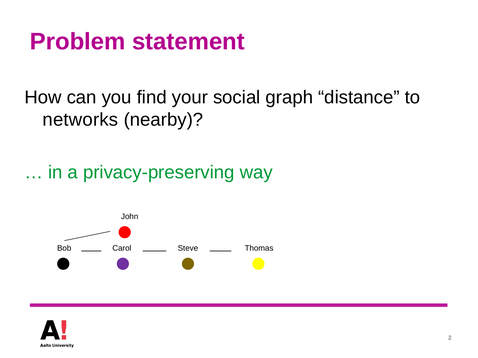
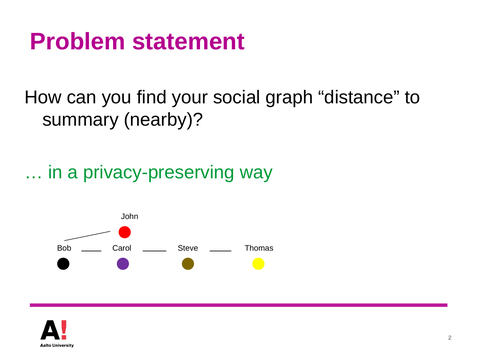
networks: networks -> summary
